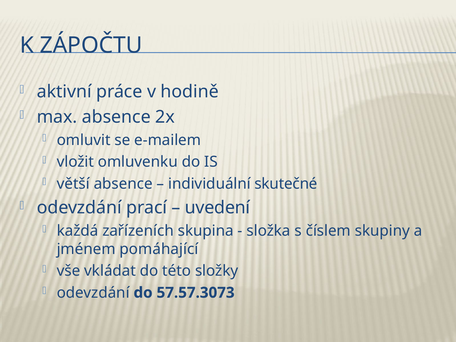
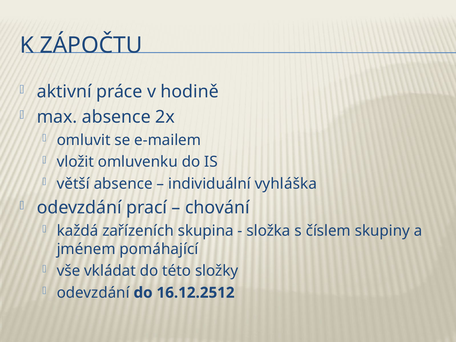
skutečné: skutečné -> vyhláška
uvedení: uvedení -> chování
57.57.3073: 57.57.3073 -> 16.12.2512
